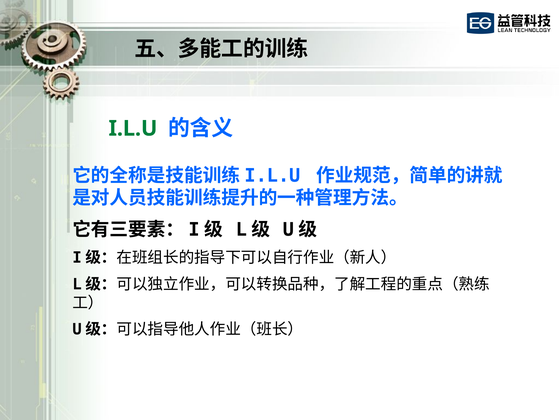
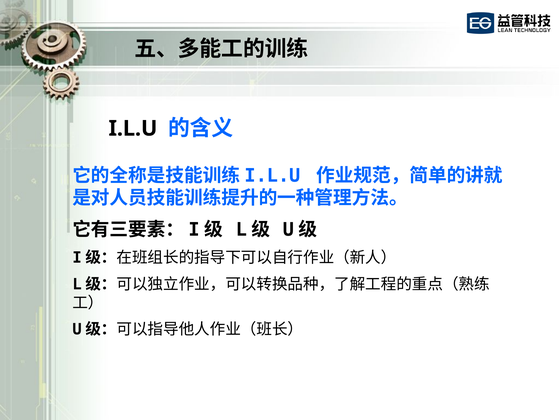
I.L.U colour: green -> black
